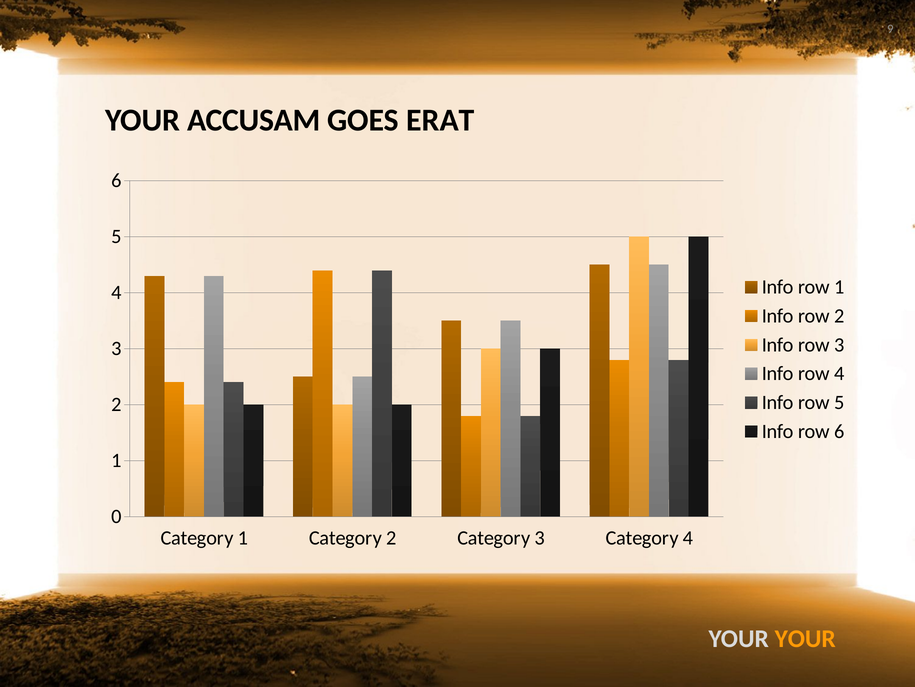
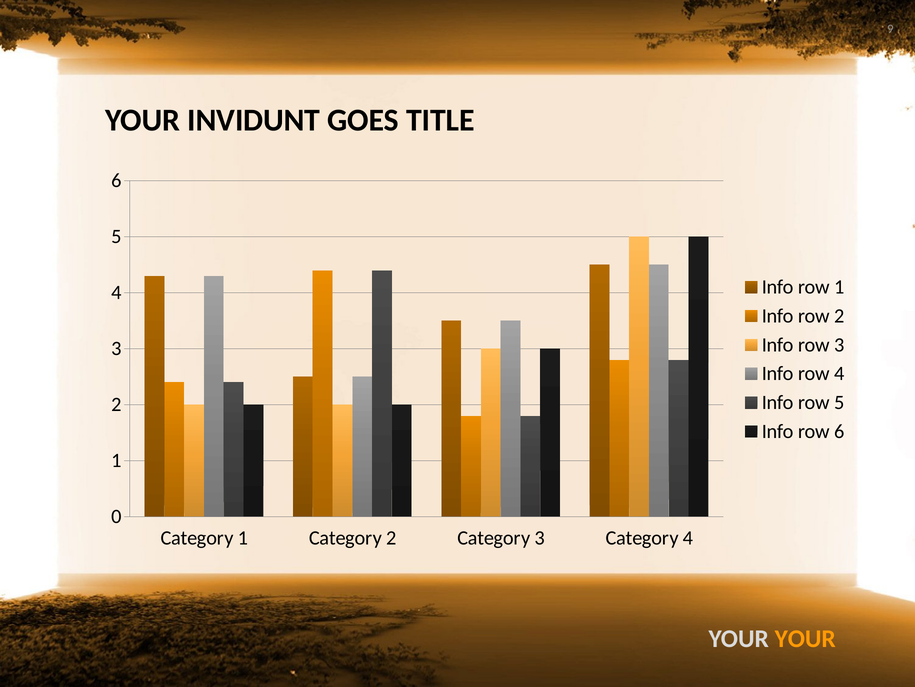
ACCUSAM: ACCUSAM -> INVIDUNT
ERAT: ERAT -> TITLE
